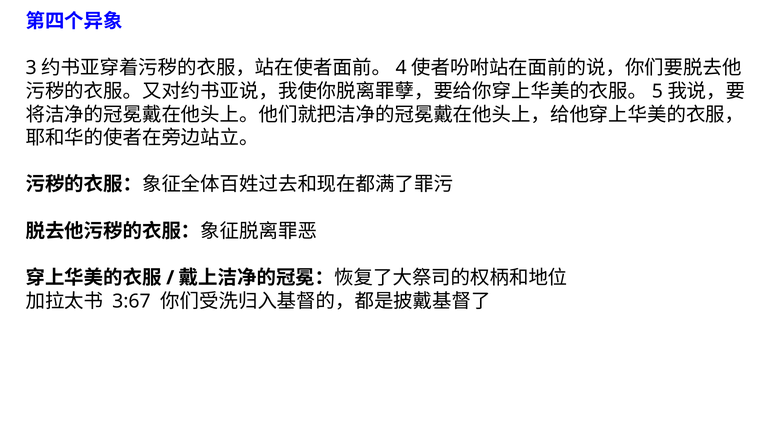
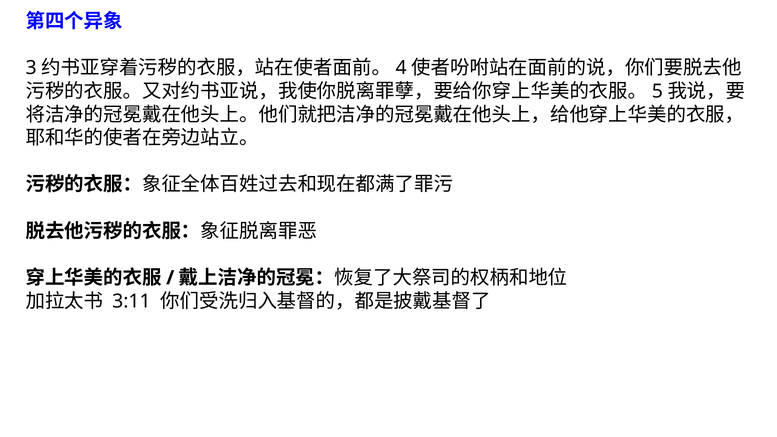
3:67: 3:67 -> 3:11
